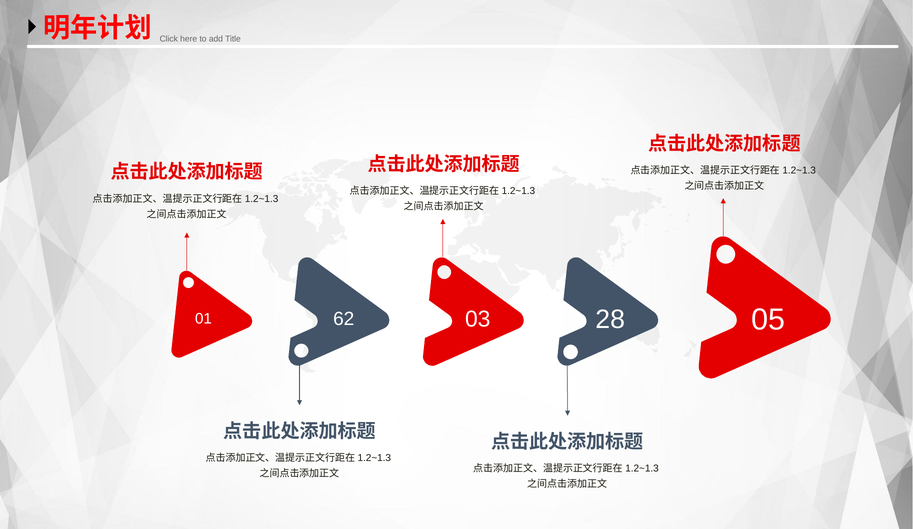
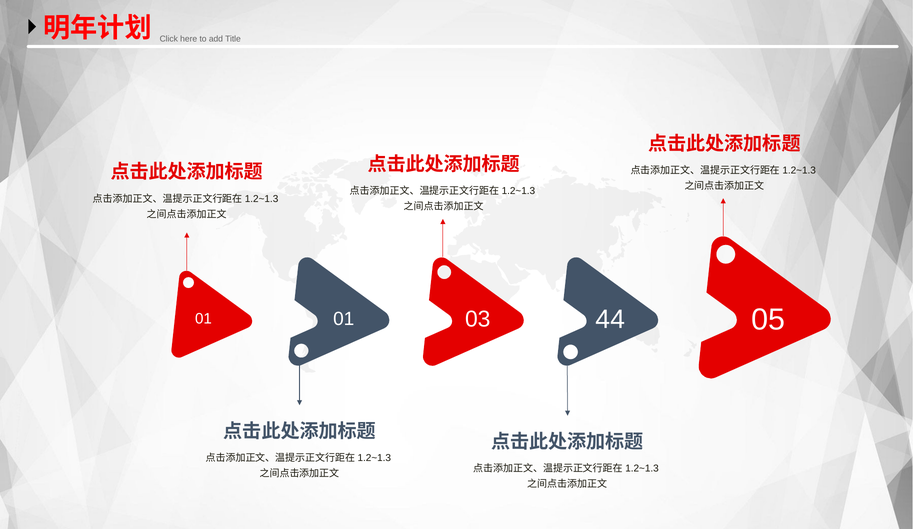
01 62: 62 -> 01
28: 28 -> 44
